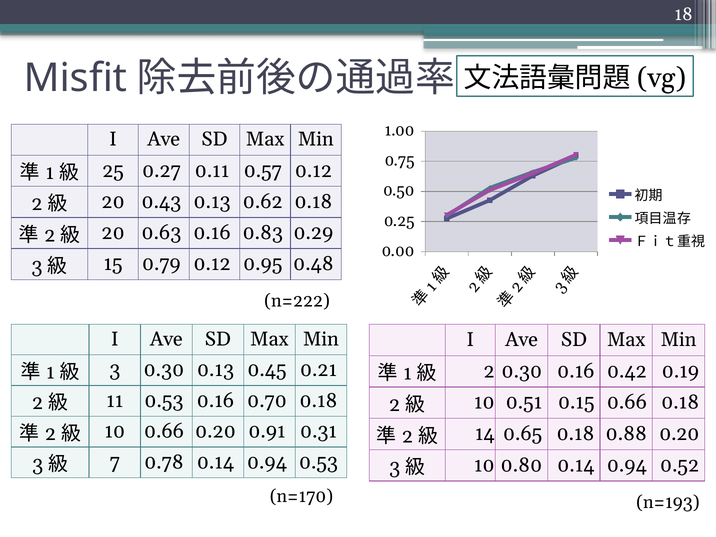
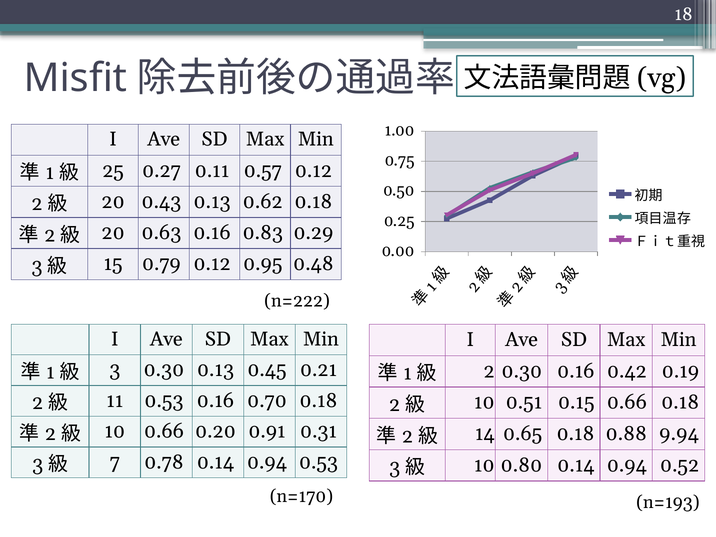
0.88 0.20: 0.20 -> 9.94
